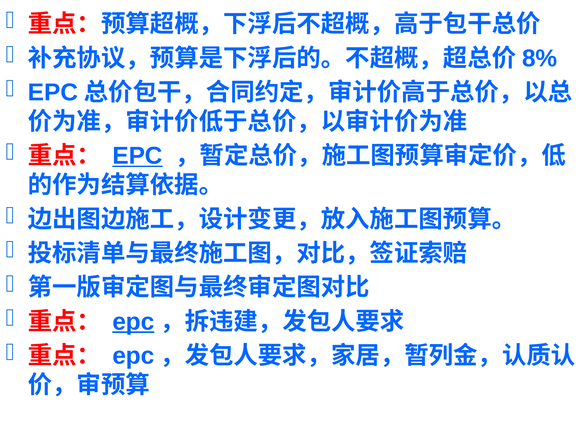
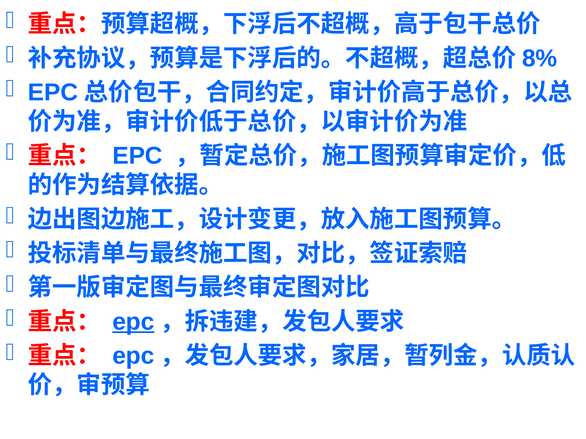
EPC at (137, 156) underline: present -> none
